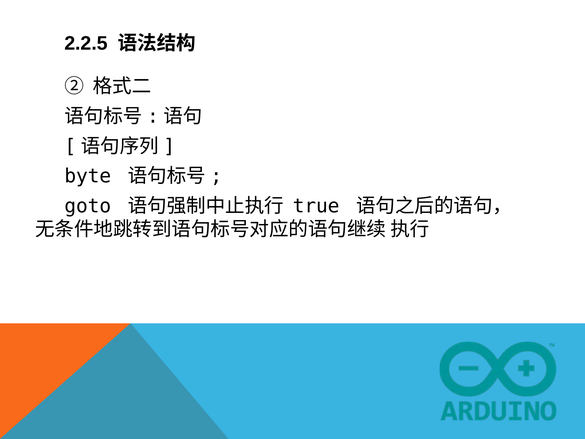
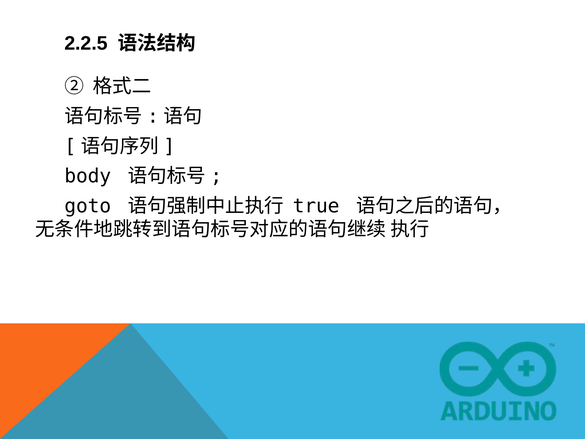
byte: byte -> body
